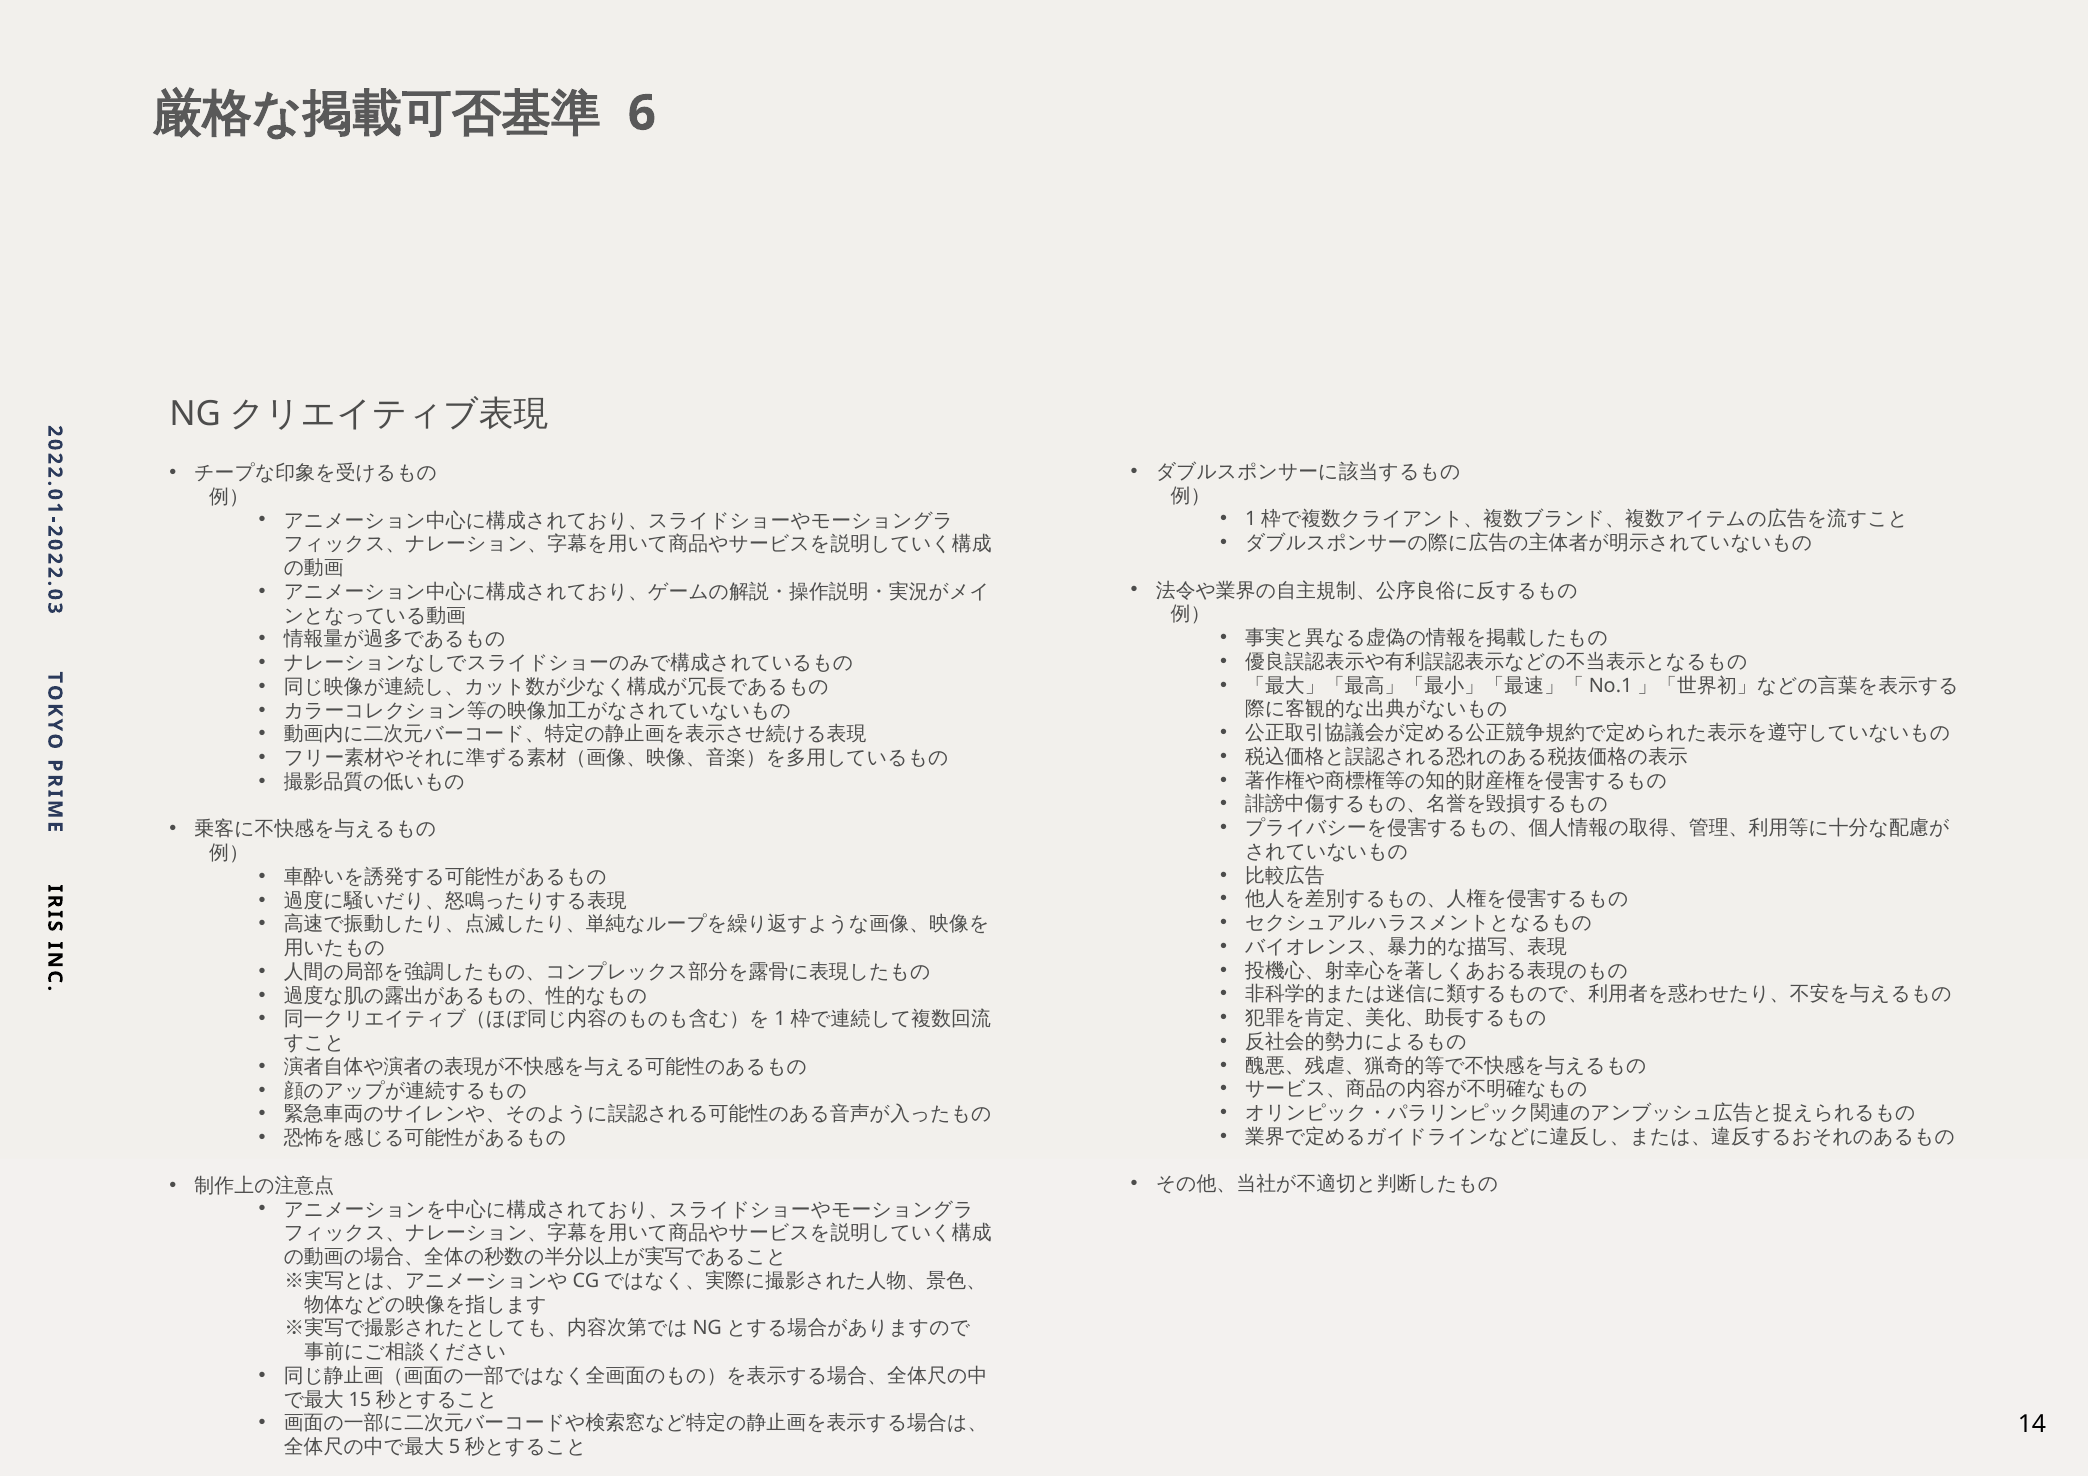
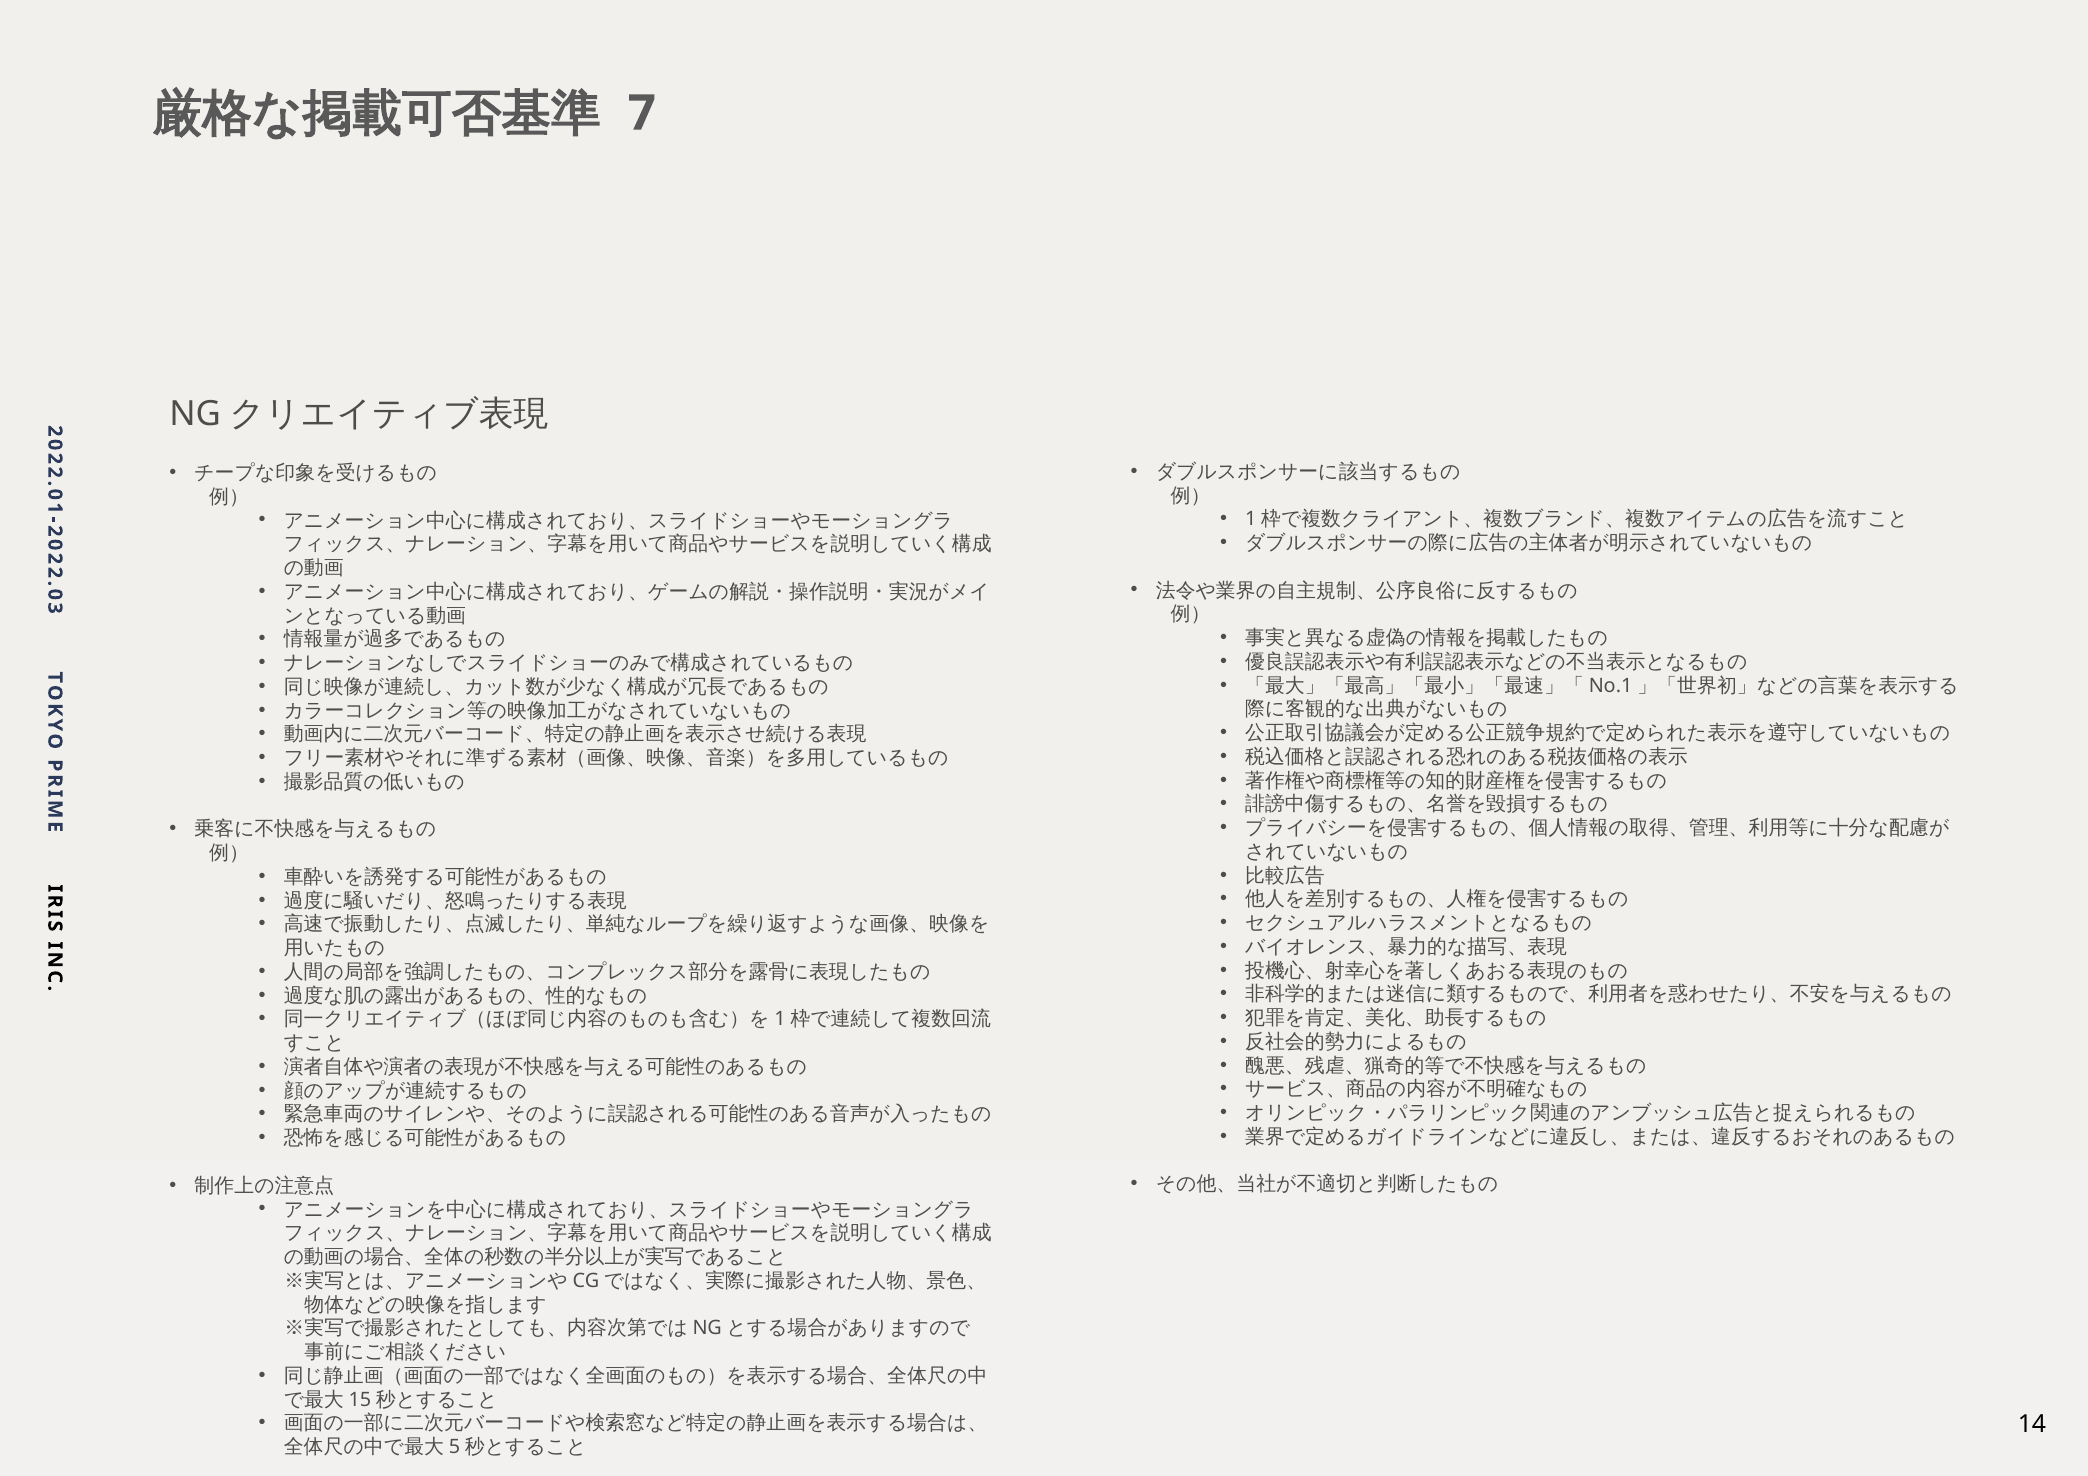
6: 6 -> 7
